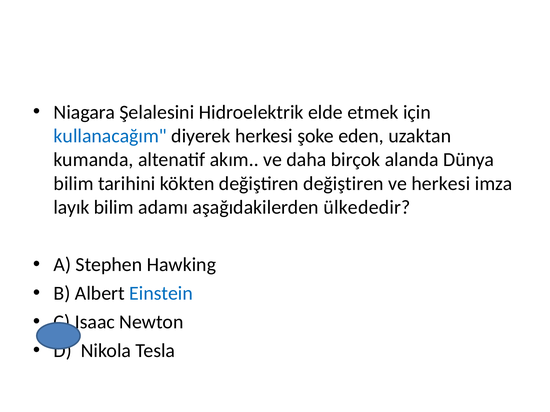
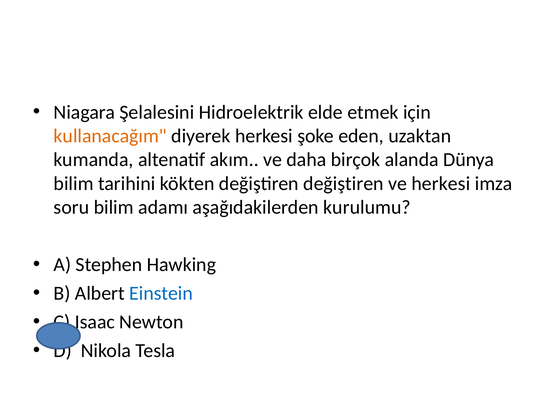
kullanacağım colour: blue -> orange
layık: layık -> soru
ülkededir: ülkededir -> kurulumu
